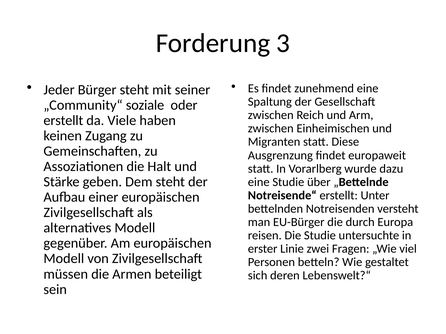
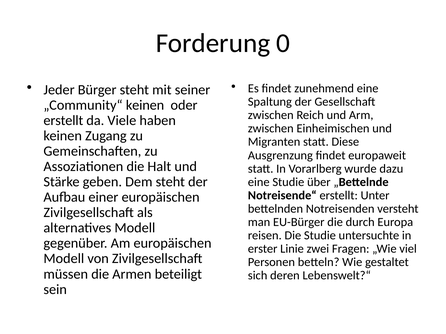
3: 3 -> 0
„Community“ soziale: soziale -> keinen
